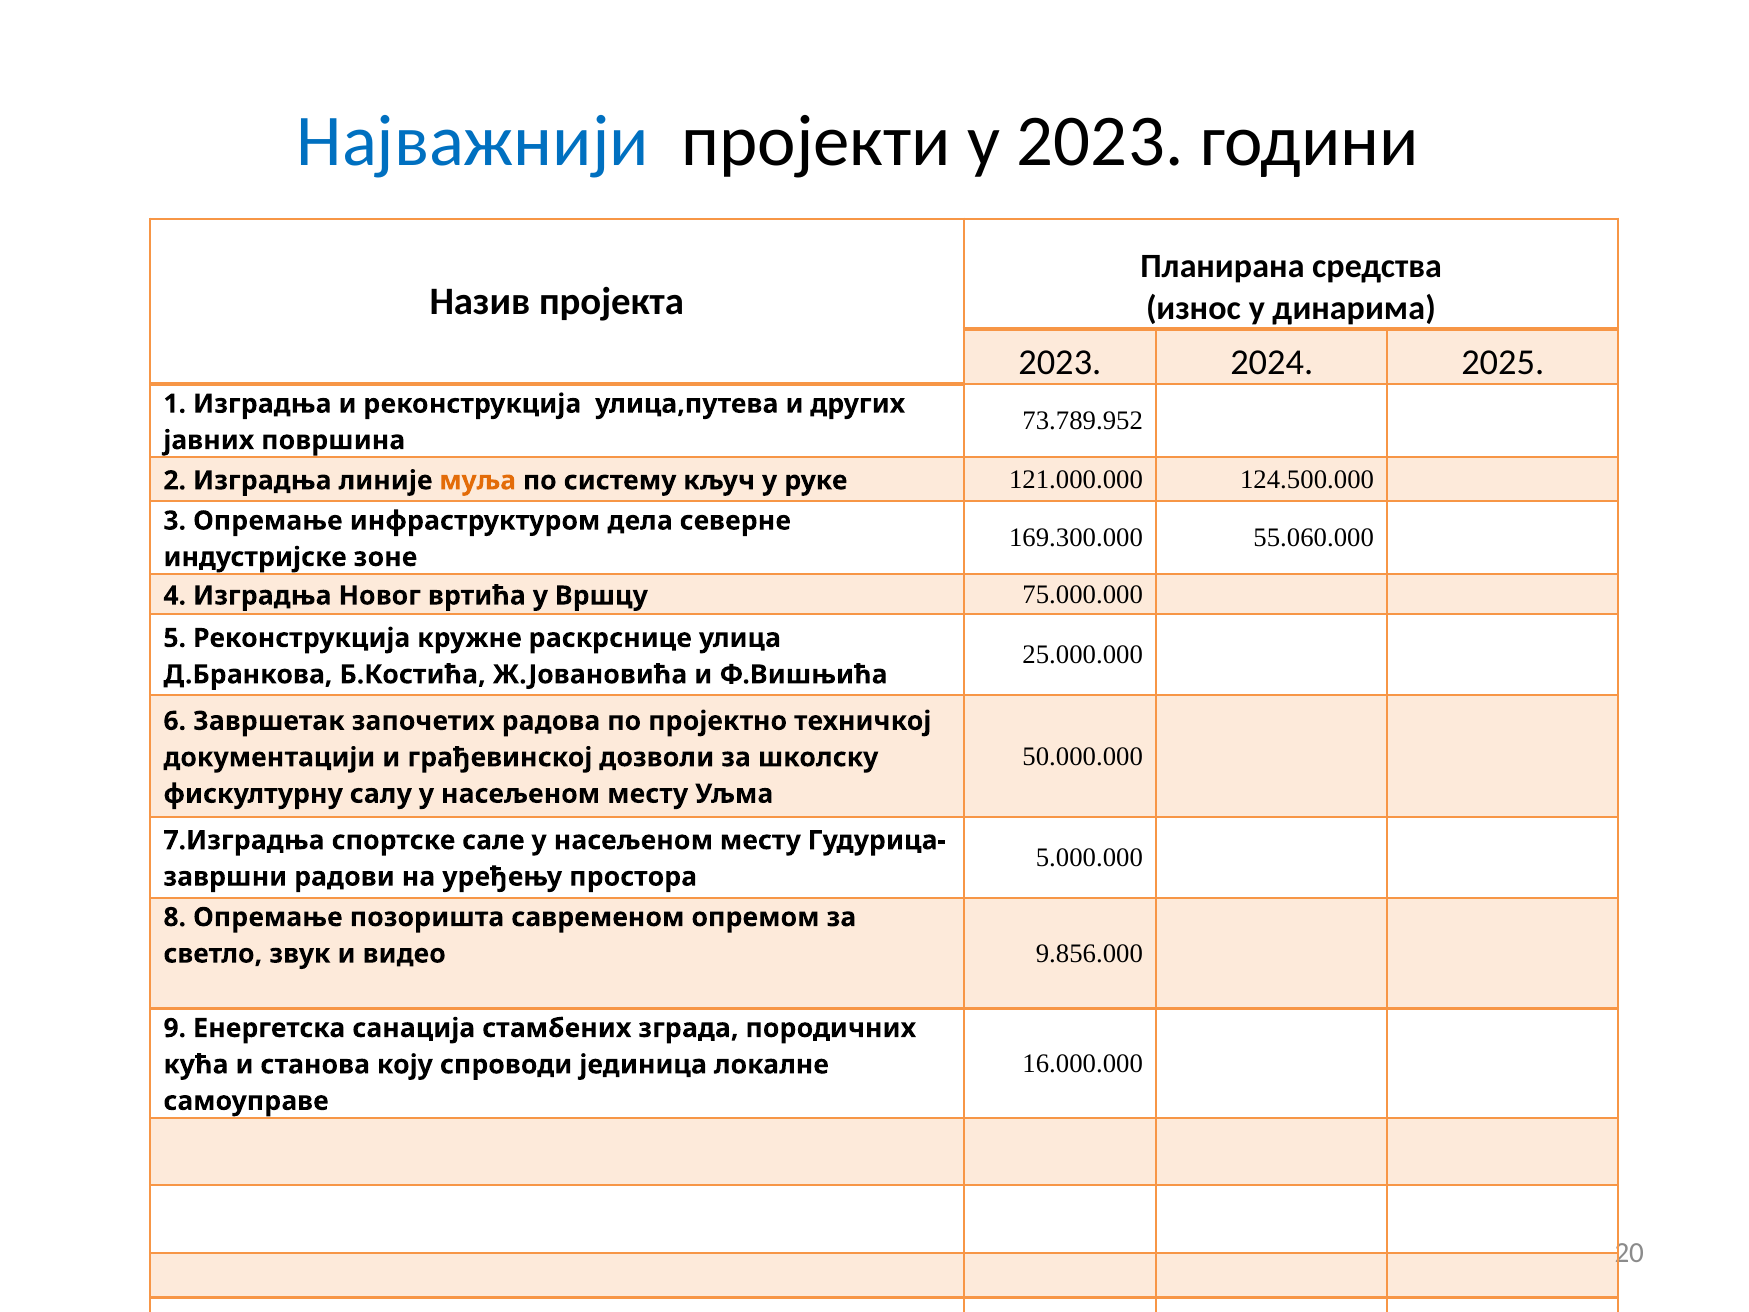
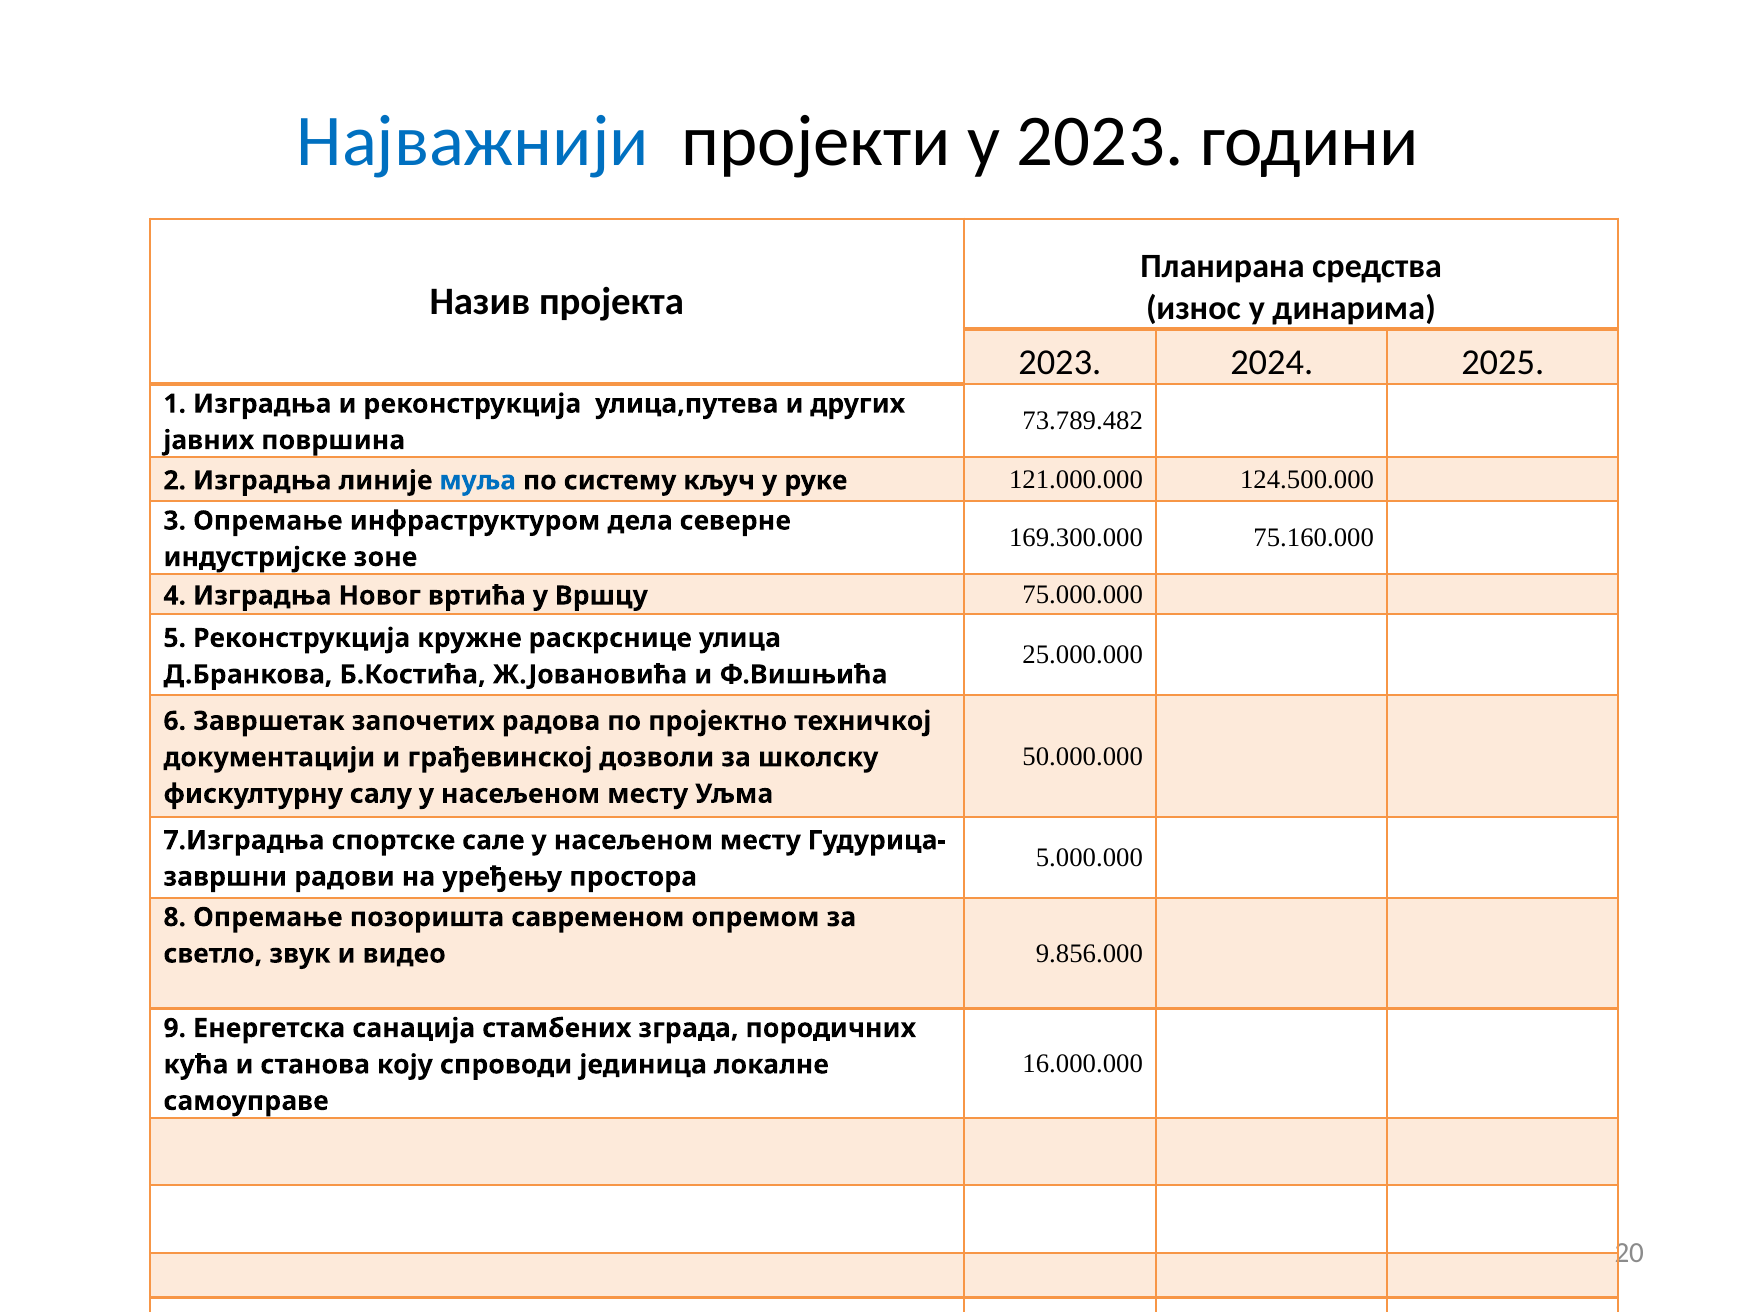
73.789.952: 73.789.952 -> 73.789.482
муља colour: orange -> blue
55.060.000: 55.060.000 -> 75.160.000
